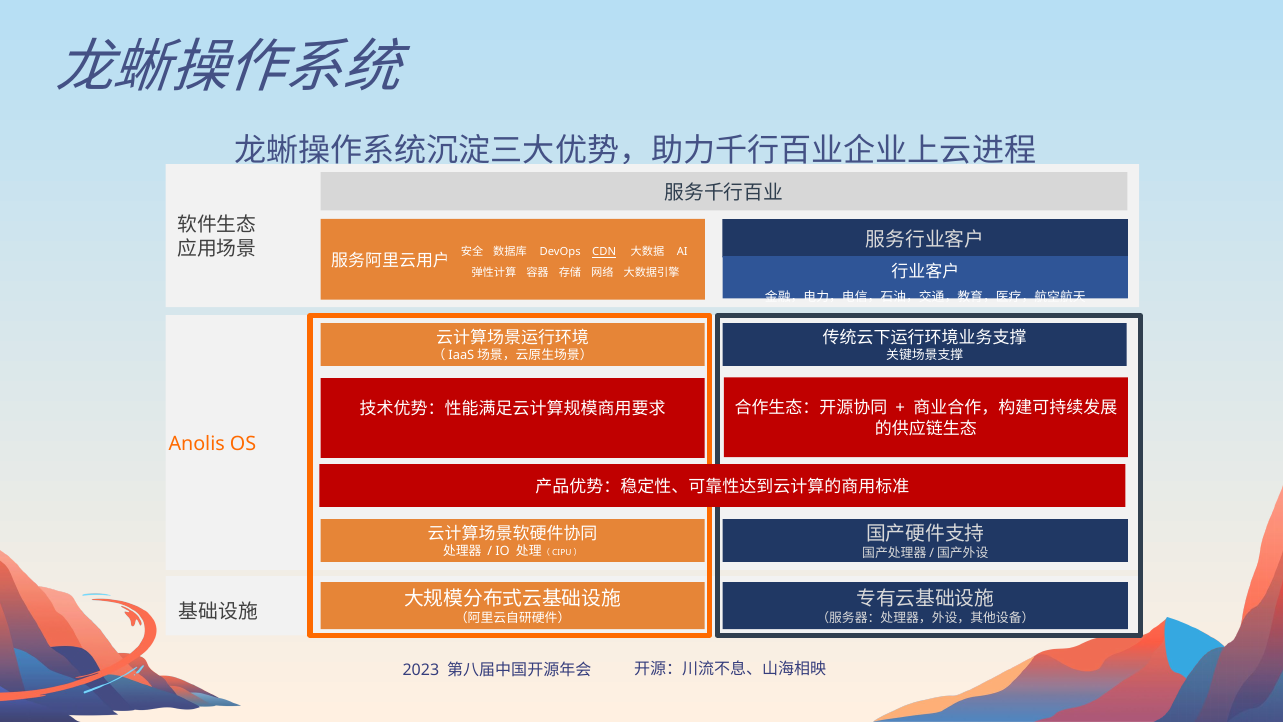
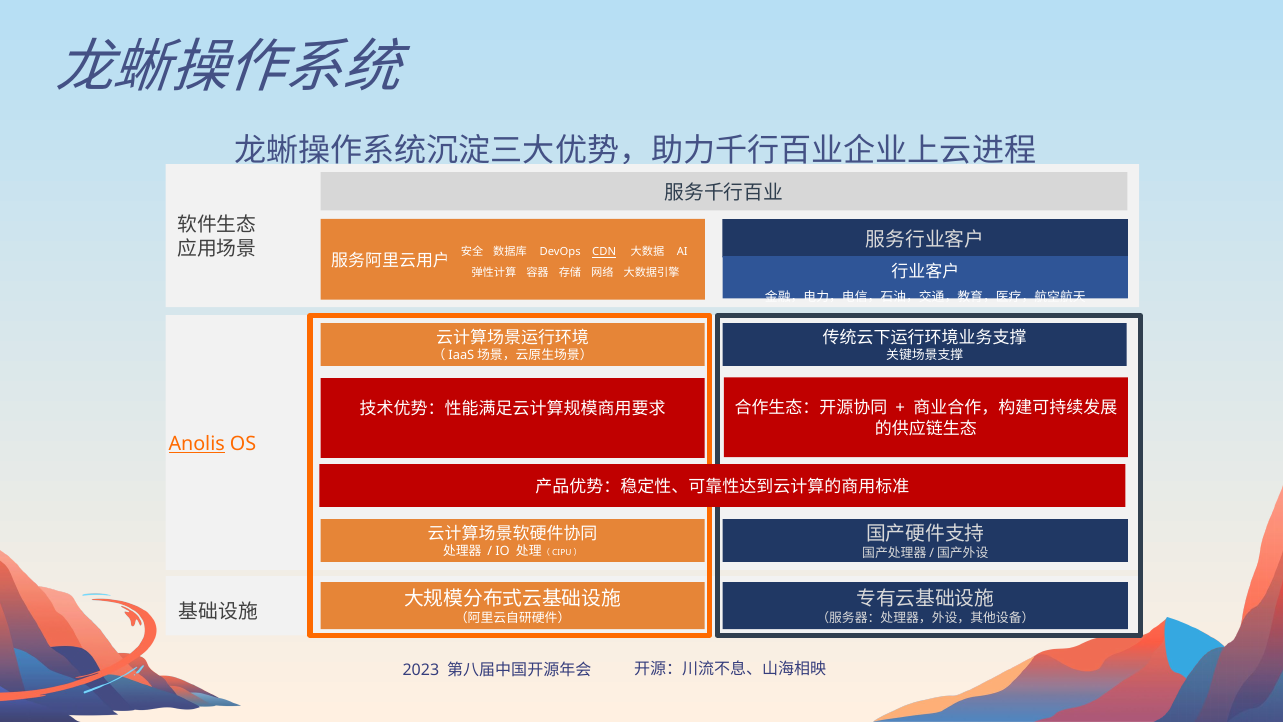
Anolis underline: none -> present
